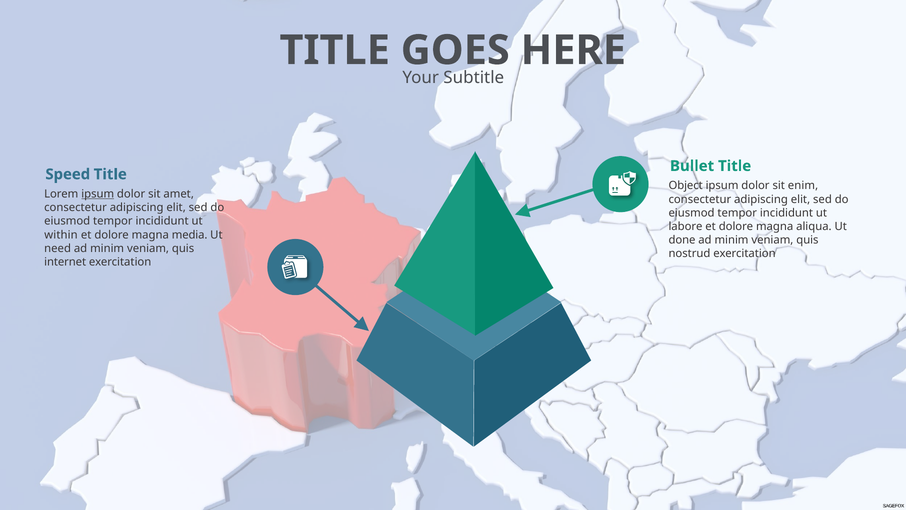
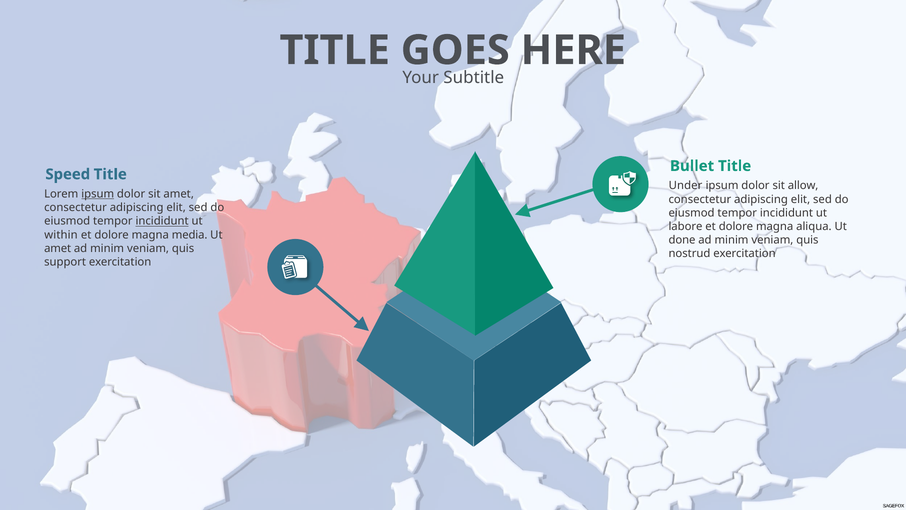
Object: Object -> Under
enim: enim -> allow
incididunt at (162, 221) underline: none -> present
need at (58, 248): need -> amet
internet: internet -> support
